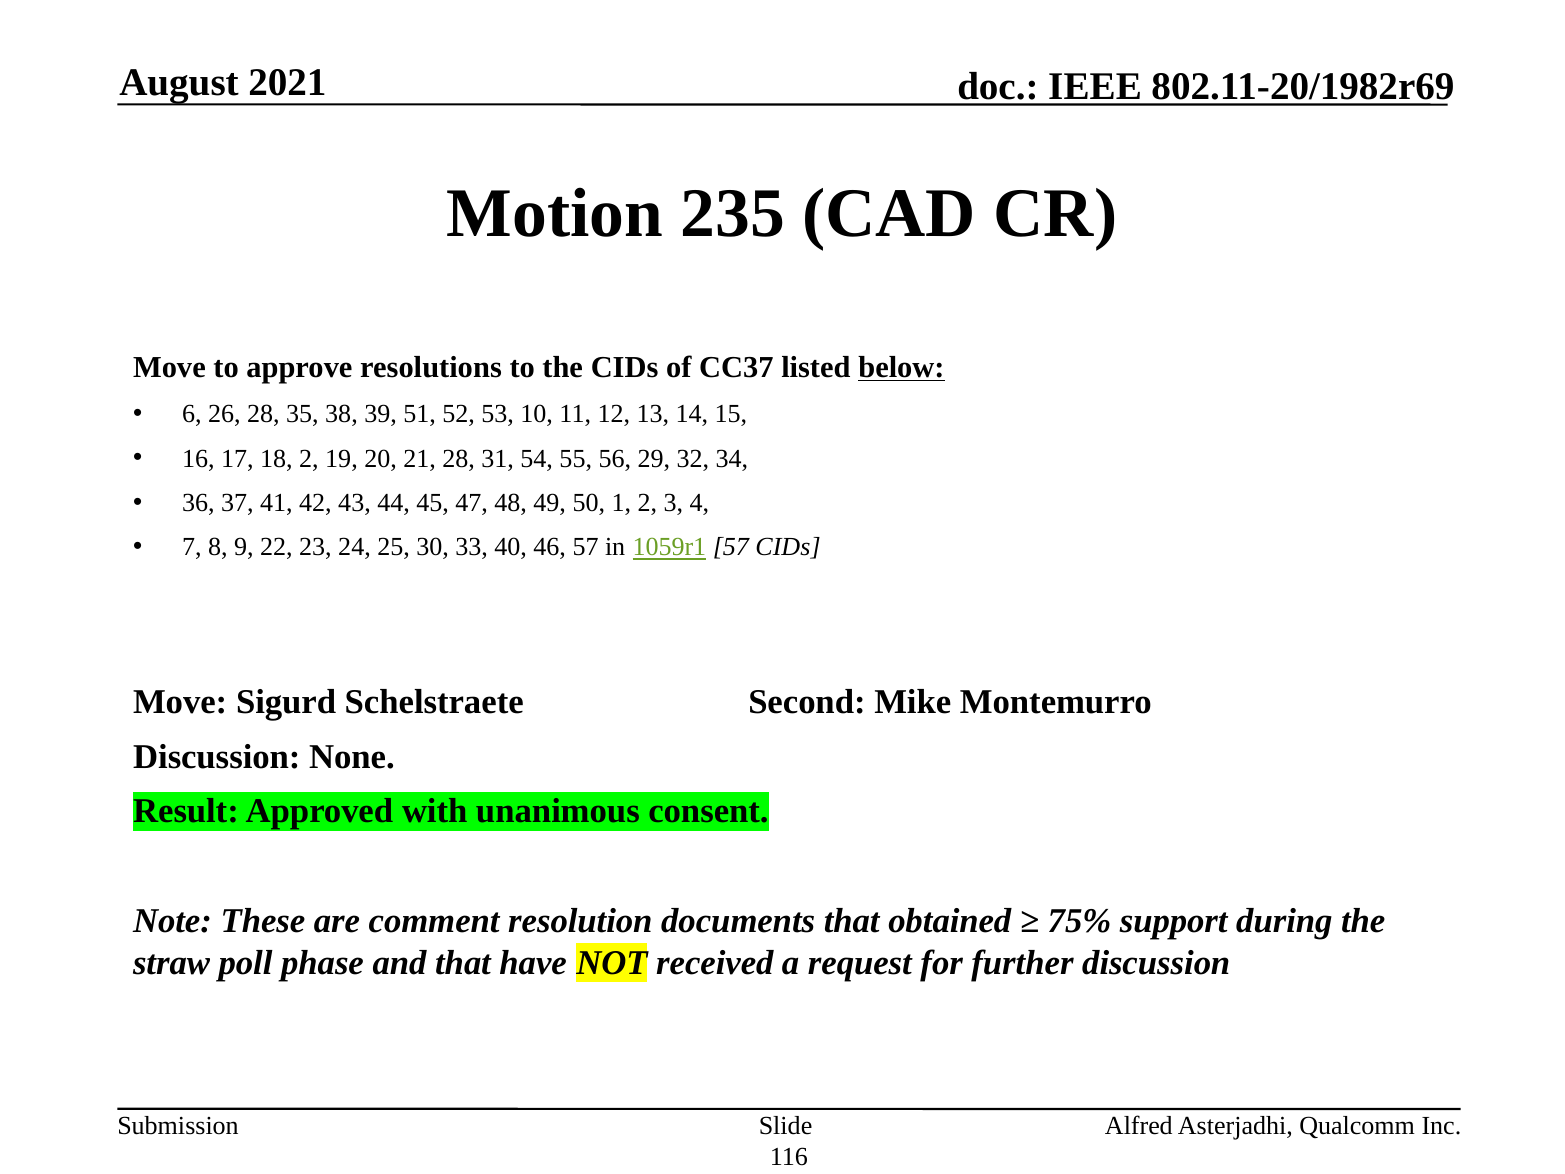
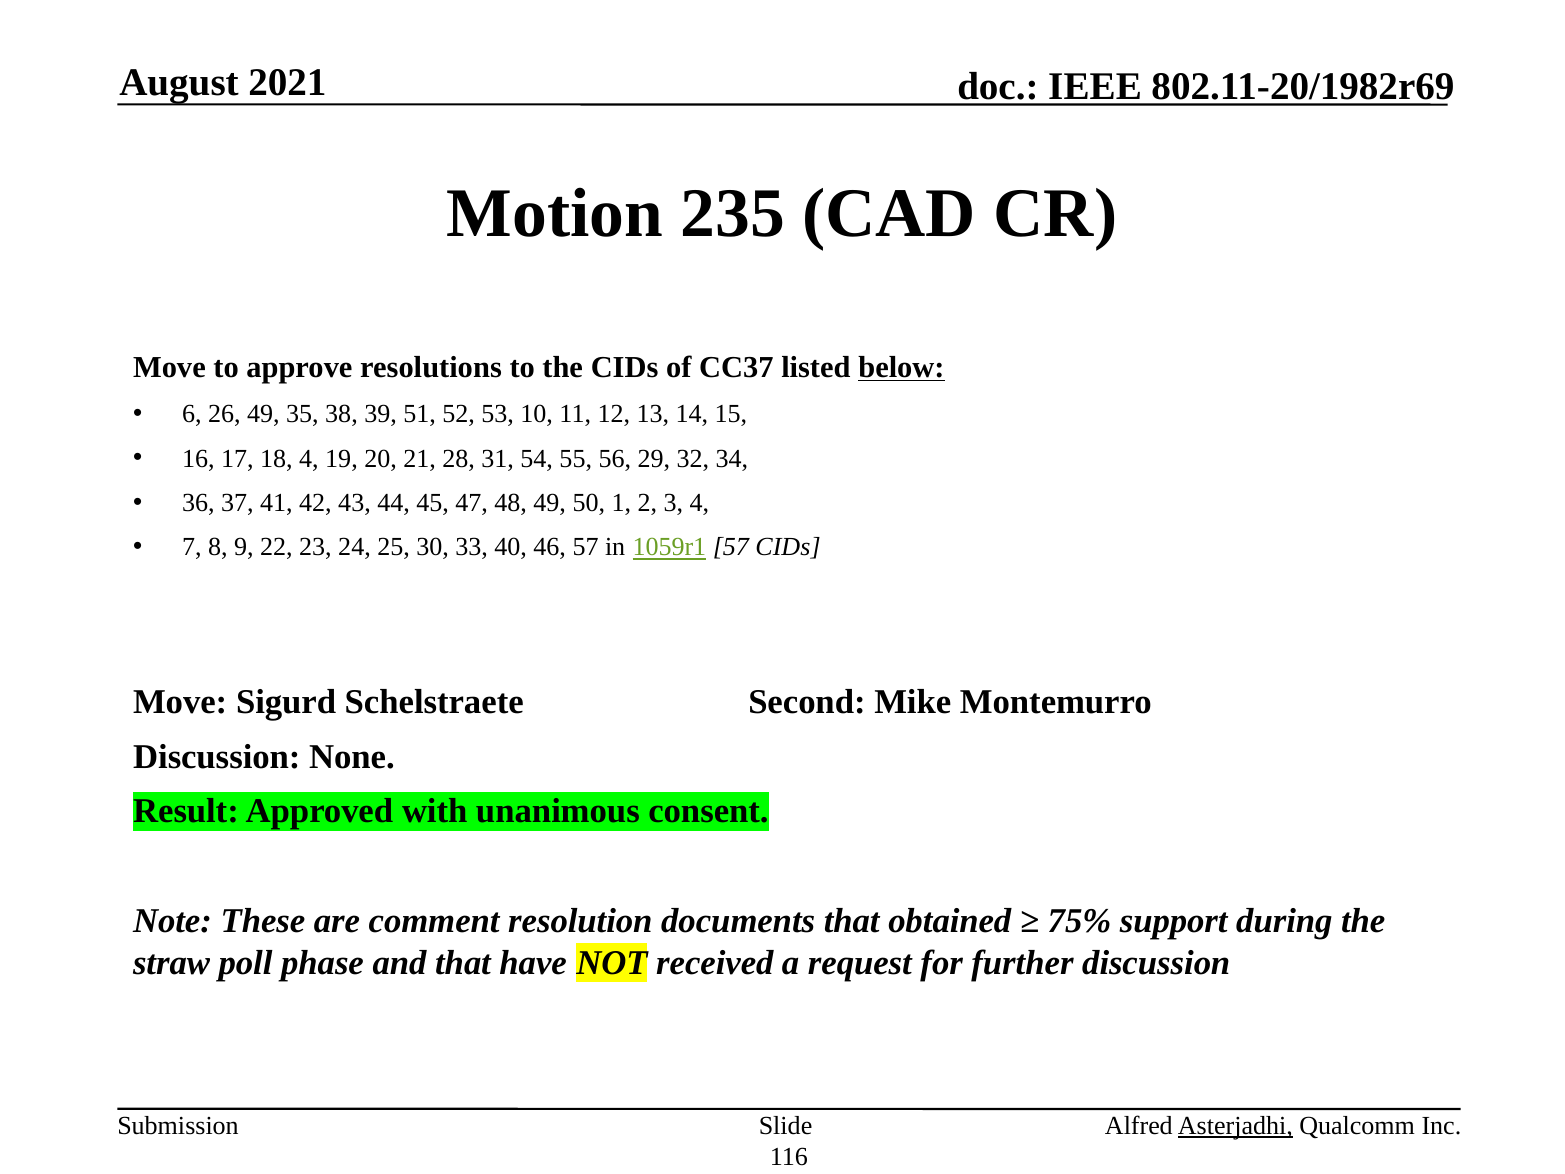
26 28: 28 -> 49
18 2: 2 -> 4
Asterjadhi underline: none -> present
